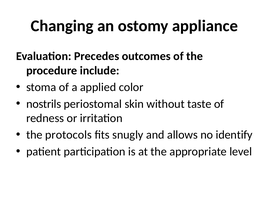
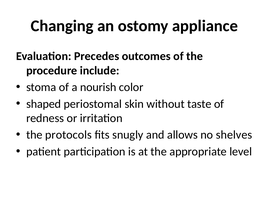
applied: applied -> nourish
nostrils: nostrils -> shaped
identify: identify -> shelves
